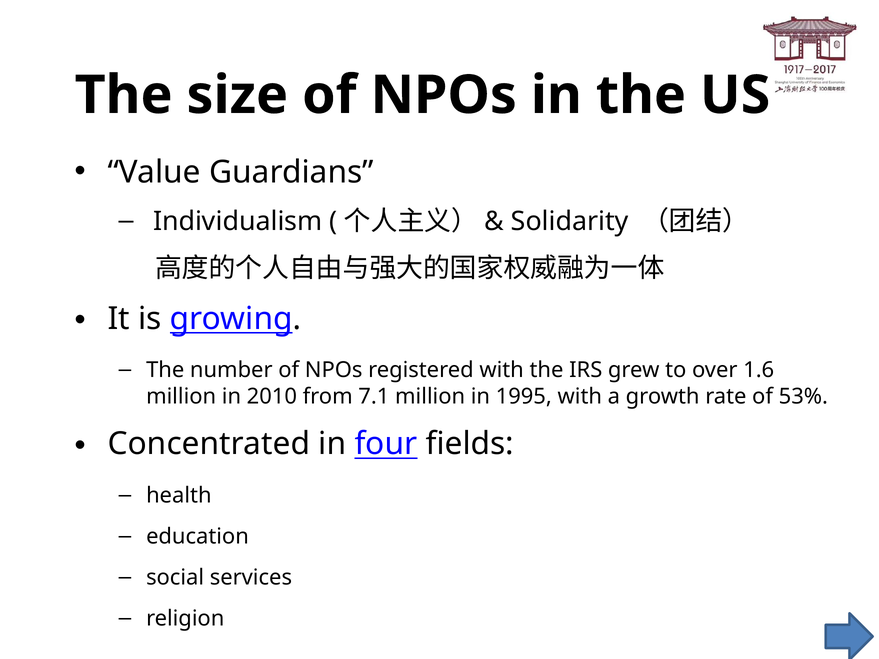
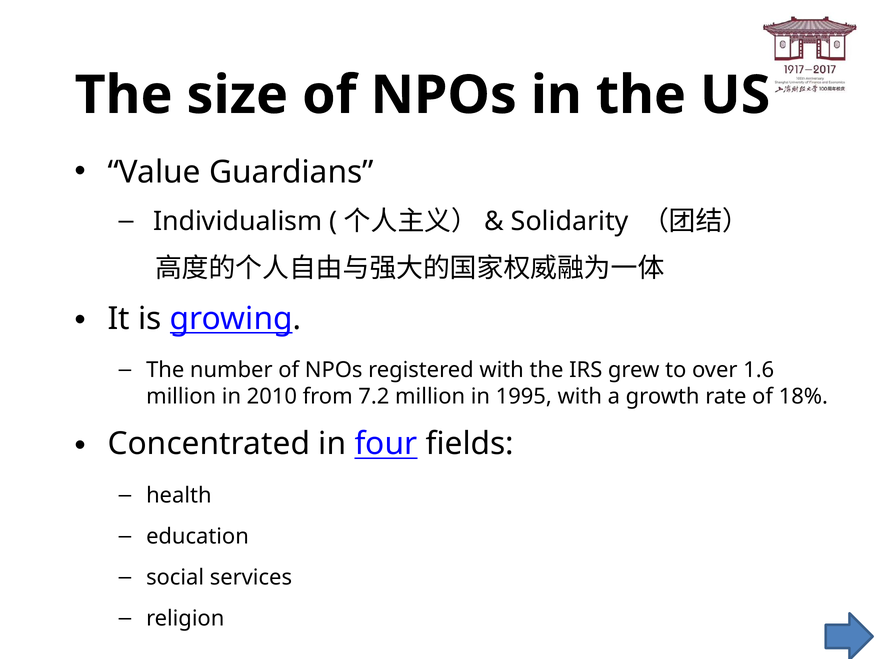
7.1: 7.1 -> 7.2
53%: 53% -> 18%
